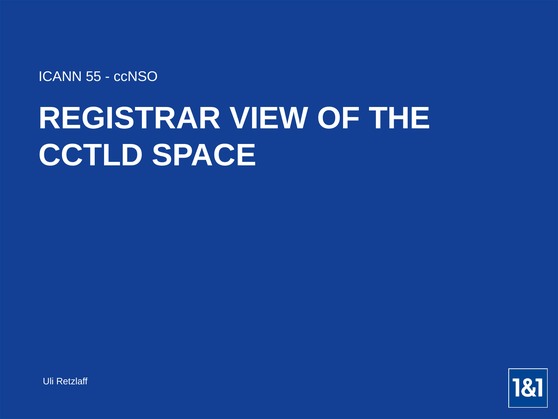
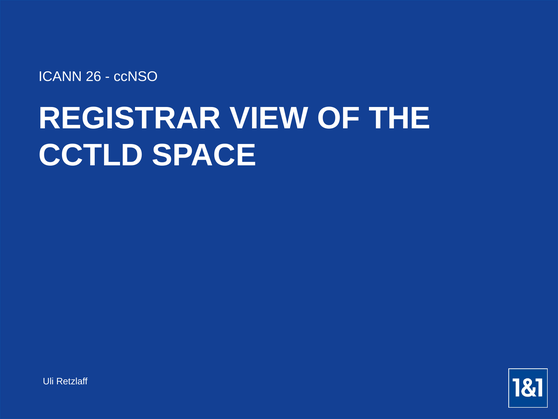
55: 55 -> 26
